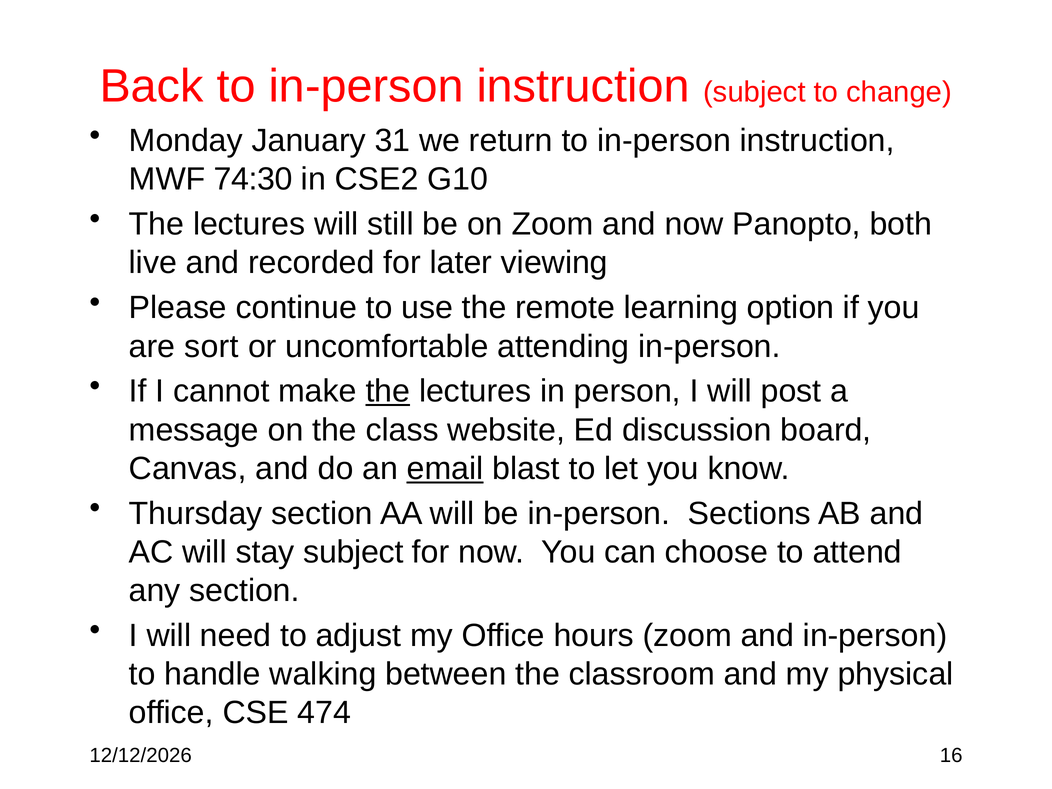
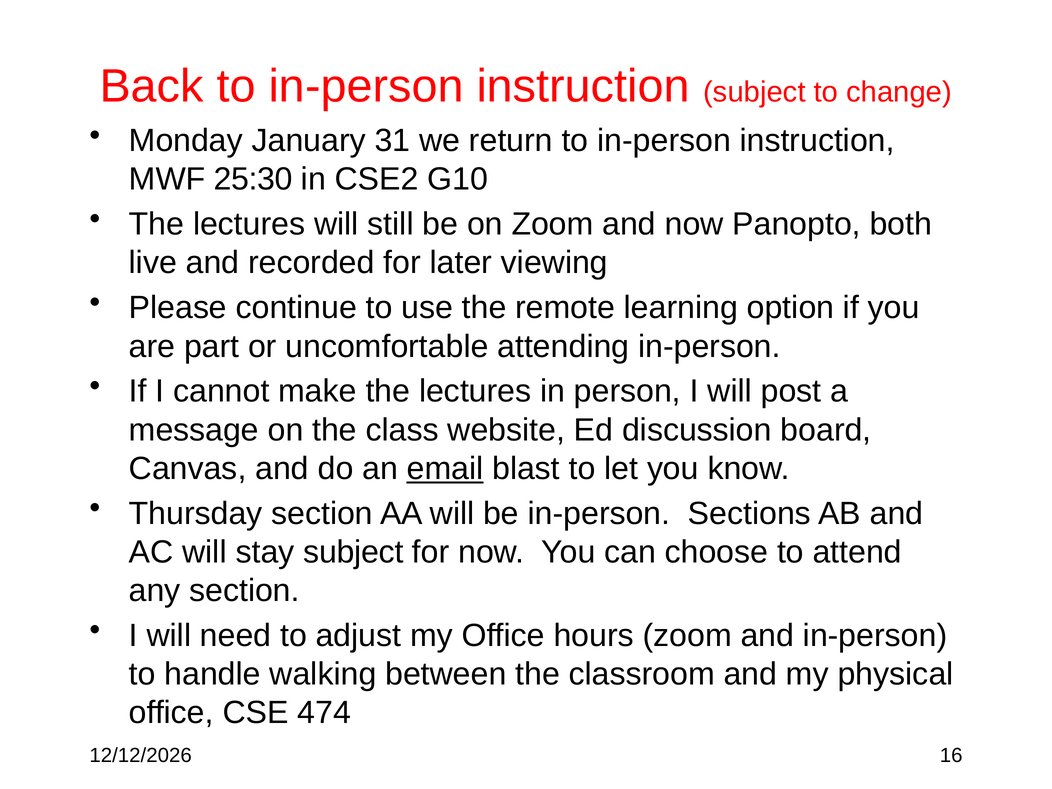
74:30: 74:30 -> 25:30
sort: sort -> part
the at (388, 391) underline: present -> none
